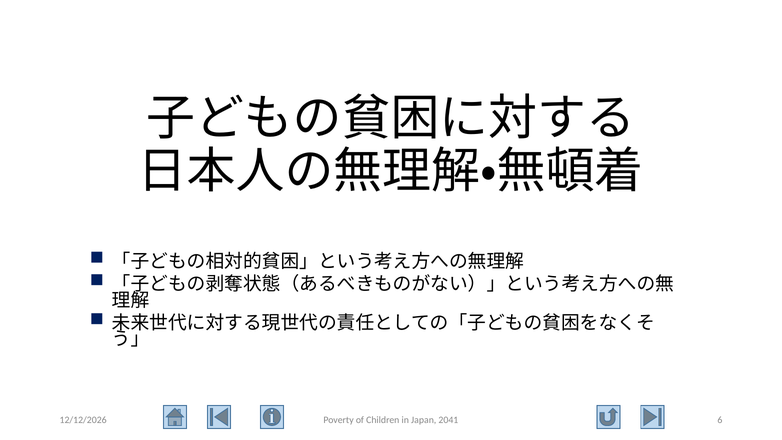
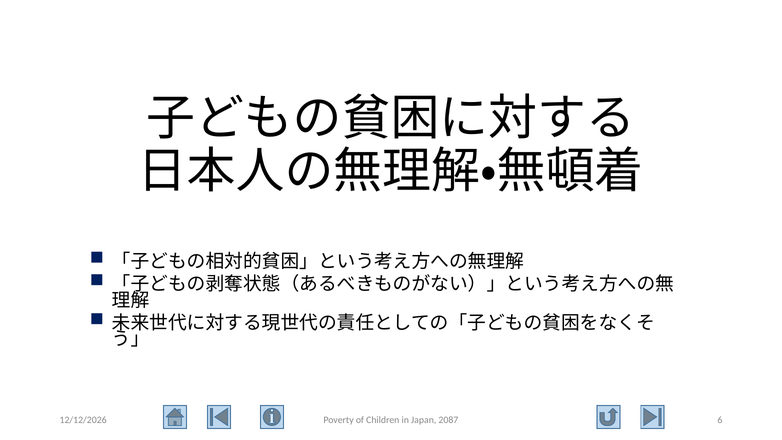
2041: 2041 -> 2087
